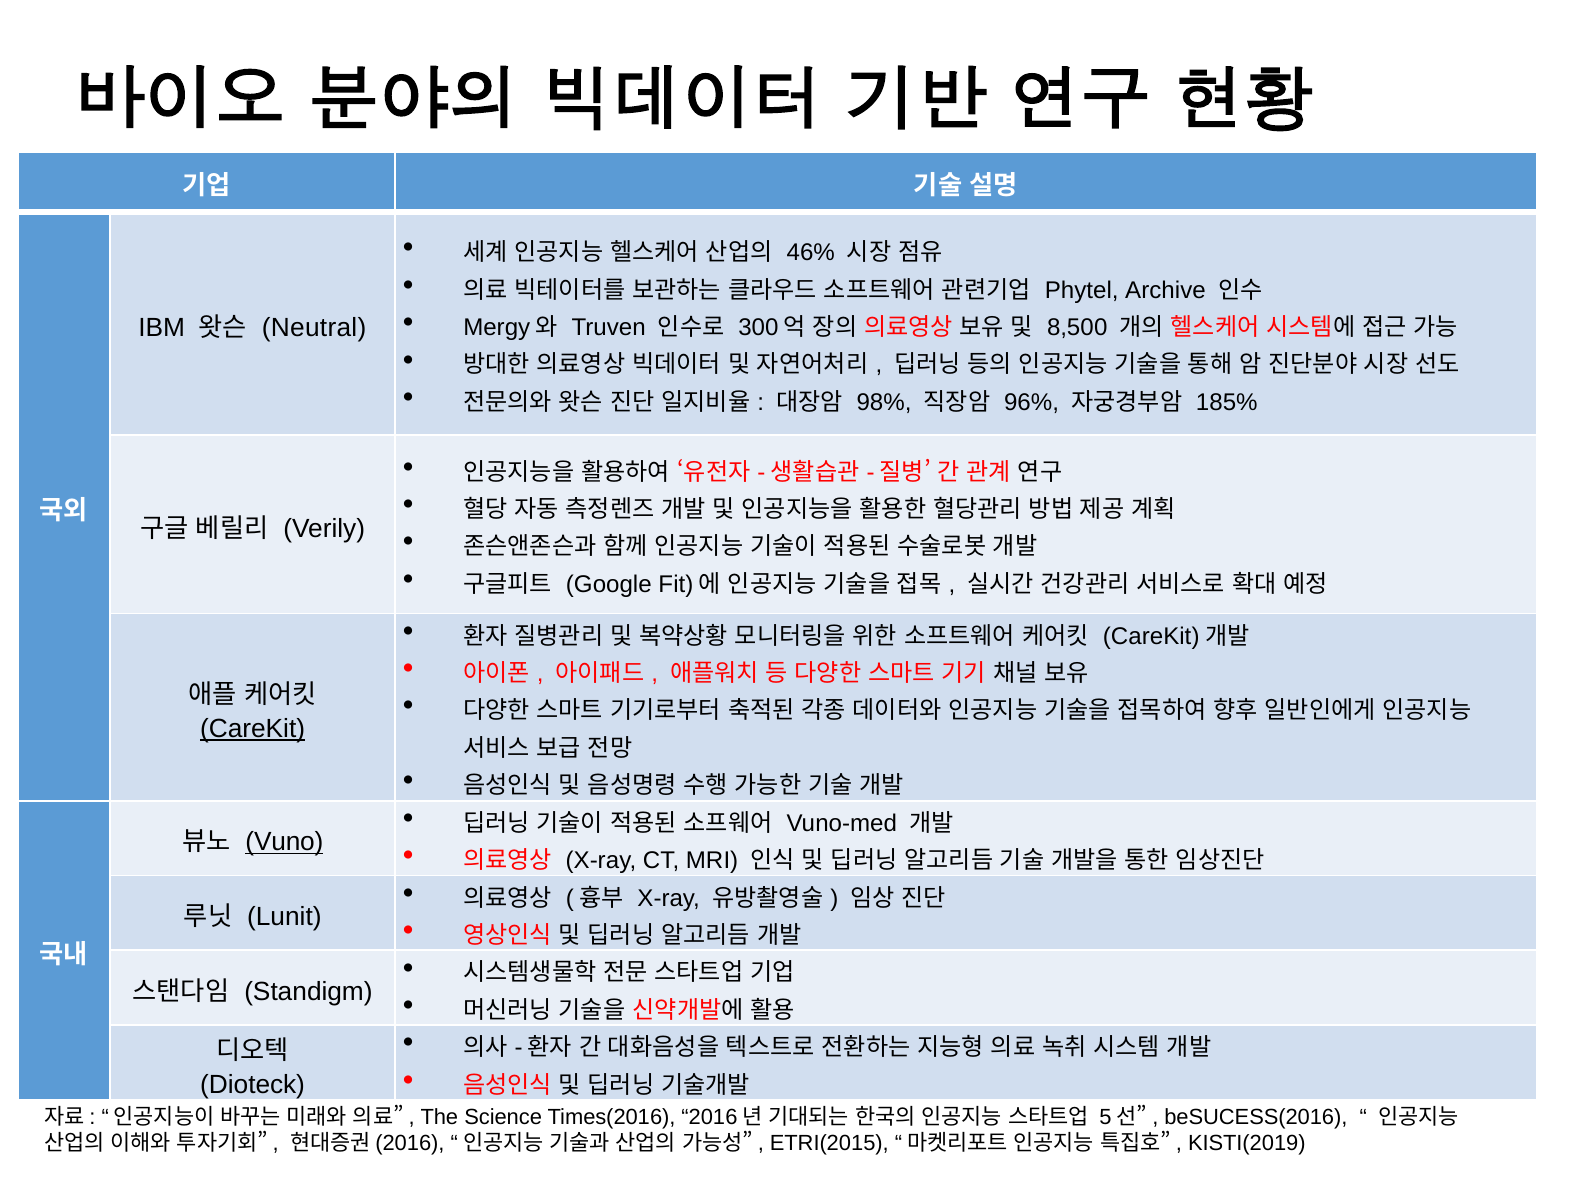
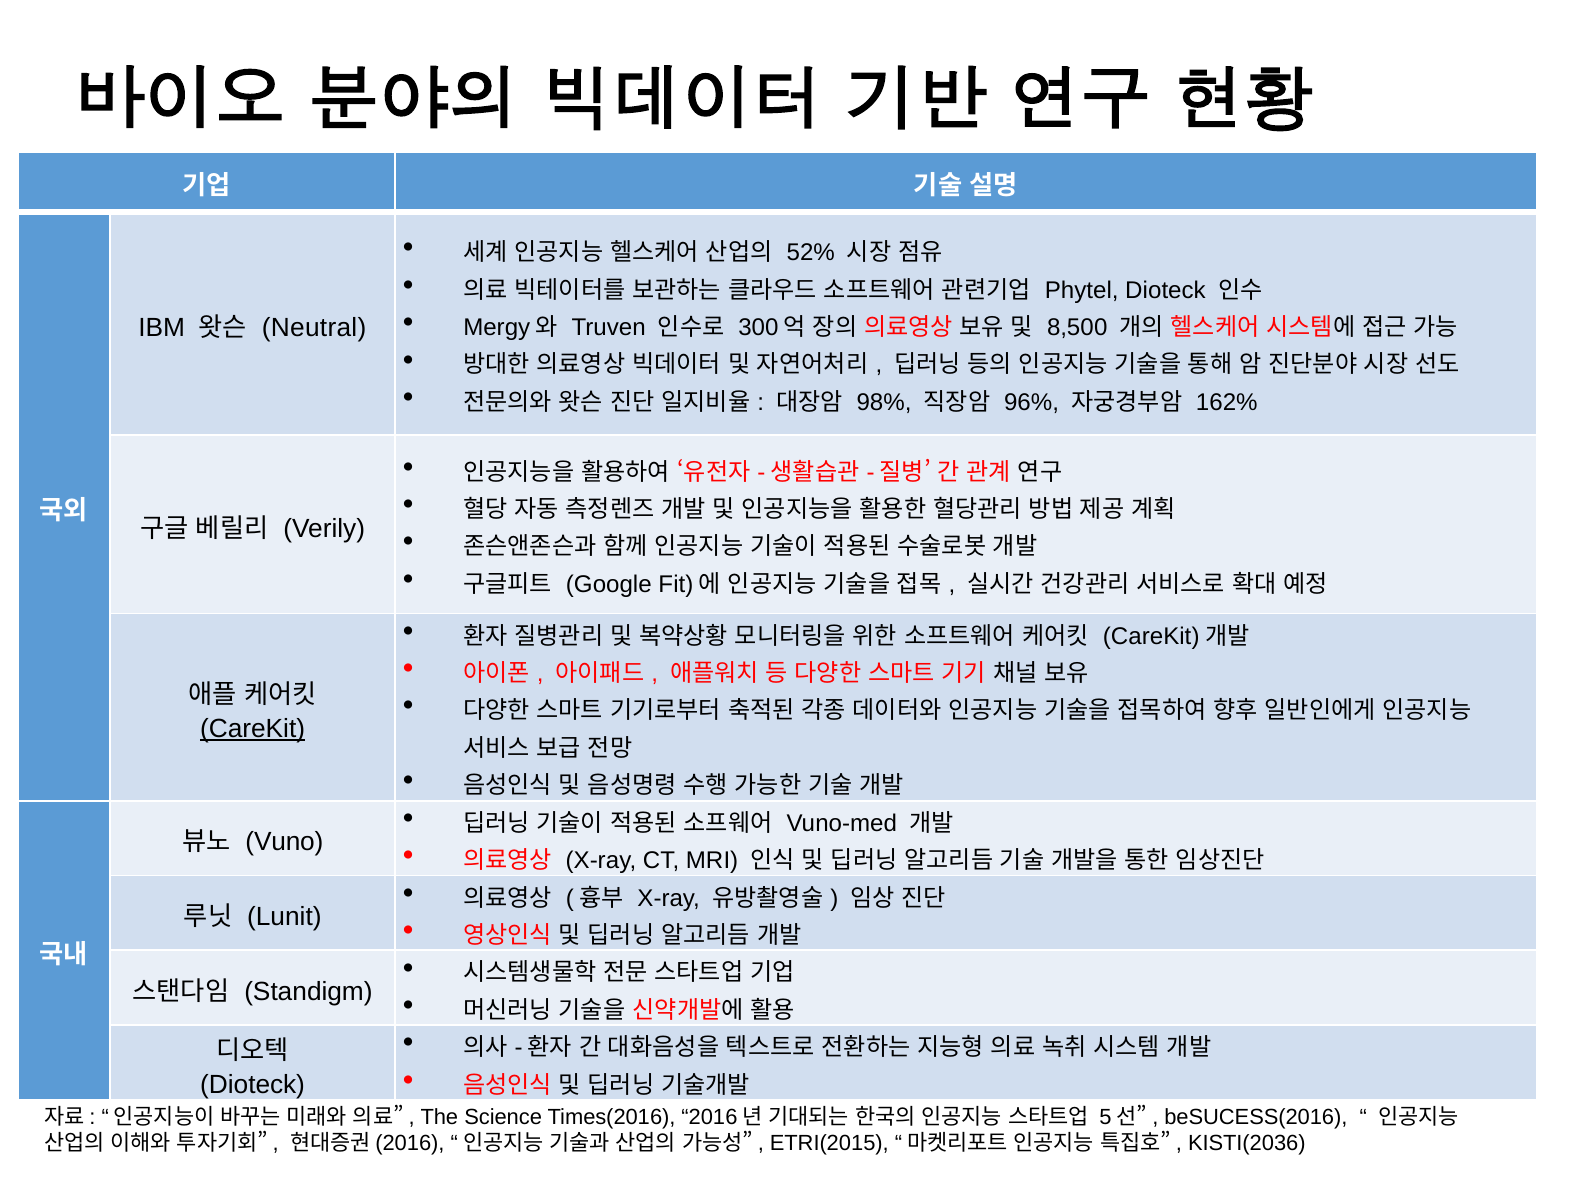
46%: 46% -> 52%
Phytel Archive: Archive -> Dioteck
185%: 185% -> 162%
Vuno underline: present -> none
KISTI(2019: KISTI(2019 -> KISTI(2036
